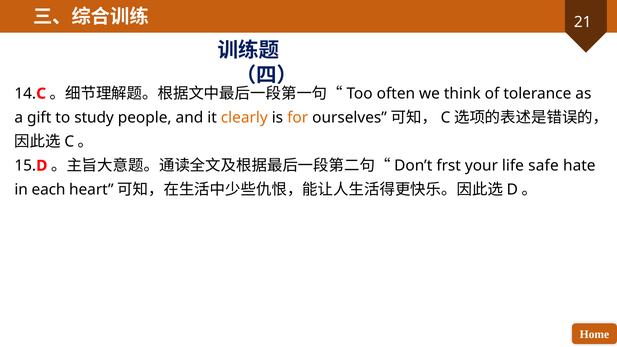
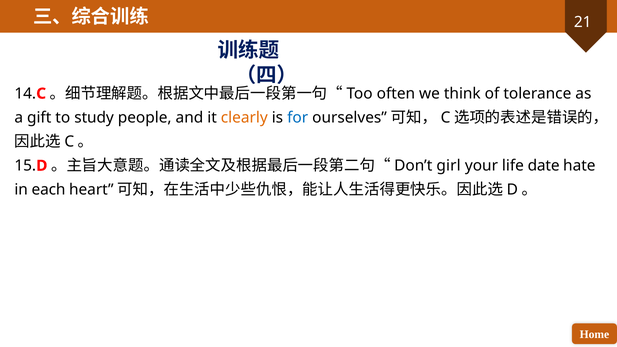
for colour: orange -> blue
frst: frst -> girl
safe: safe -> date
